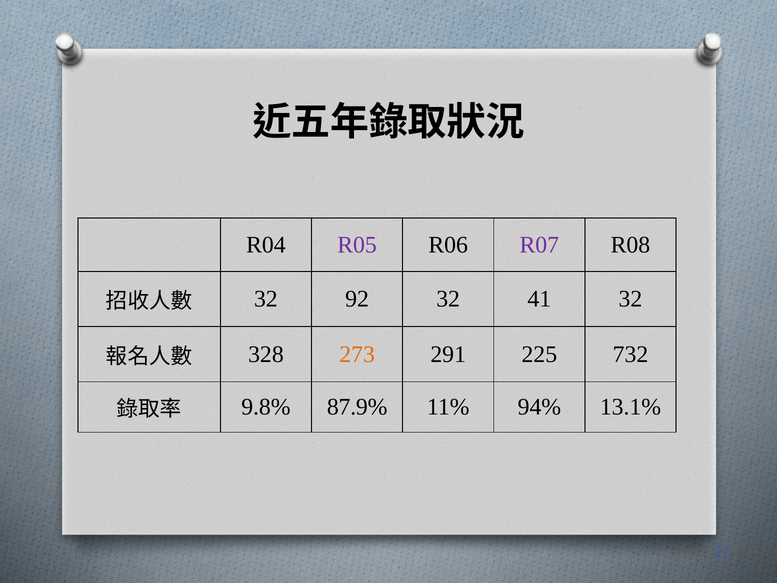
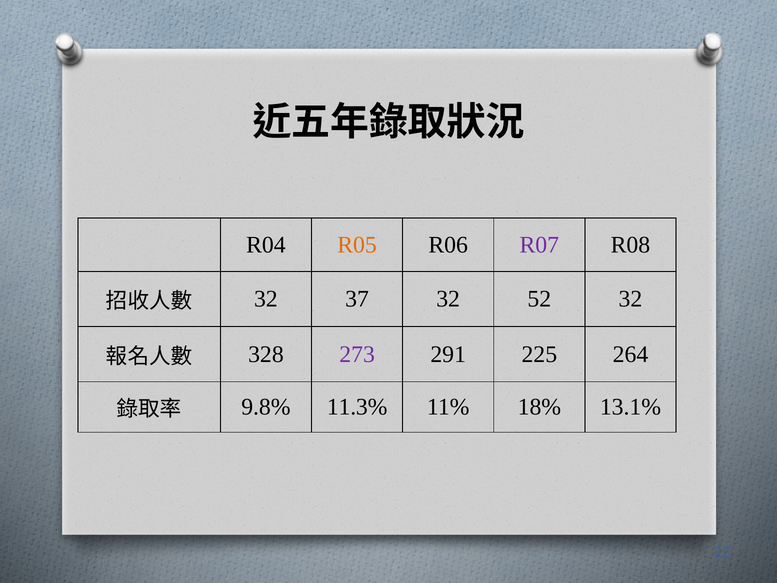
R05 colour: purple -> orange
92: 92 -> 37
41: 41 -> 52
273 colour: orange -> purple
732: 732 -> 264
87.9%: 87.9% -> 11.3%
94%: 94% -> 18%
